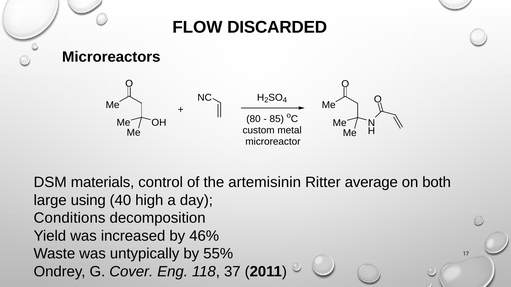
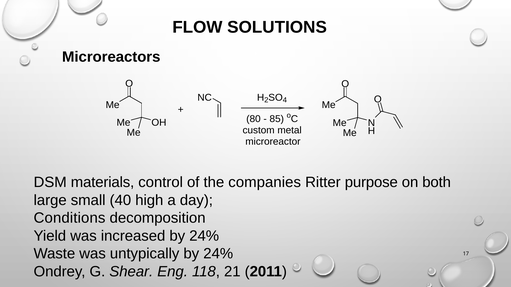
DISCARDED: DISCARDED -> SOLUTIONS
artemisinin: artemisinin -> companies
average: average -> purpose
using: using -> small
increased by 46%: 46% -> 24%
55% at (218, 254): 55% -> 24%
Cover: Cover -> Shear
37: 37 -> 21
